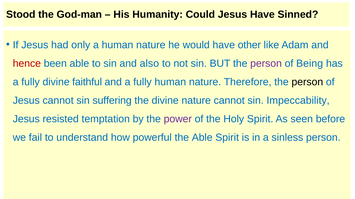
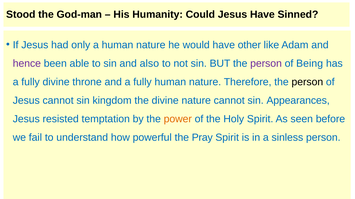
hence colour: red -> purple
faithful: faithful -> throne
suffering: suffering -> kingdom
Impeccability: Impeccability -> Appearances
power colour: purple -> orange
the Able: Able -> Pray
